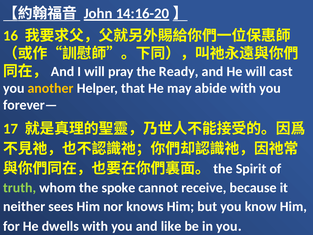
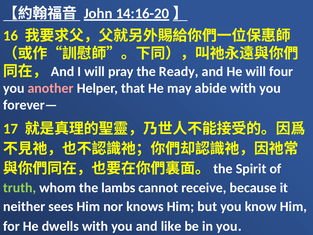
cast: cast -> four
another colour: yellow -> pink
spoke: spoke -> lambs
